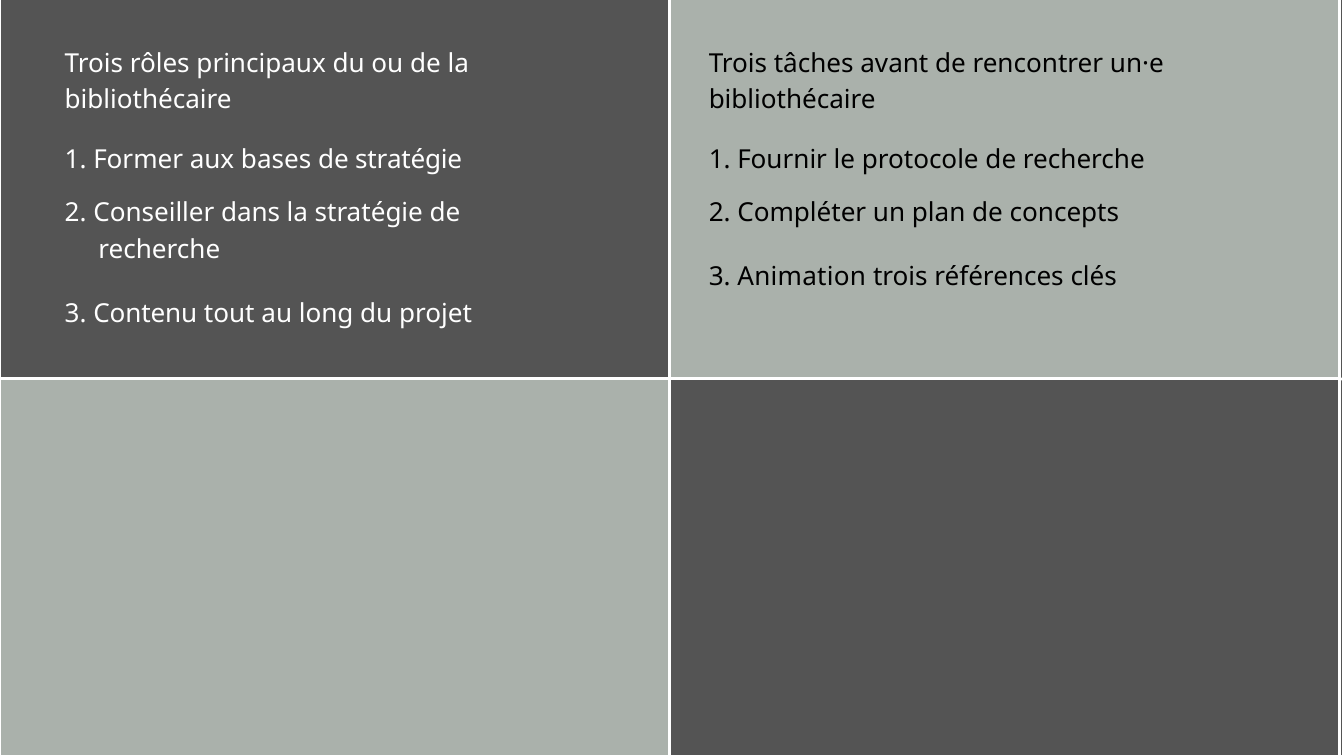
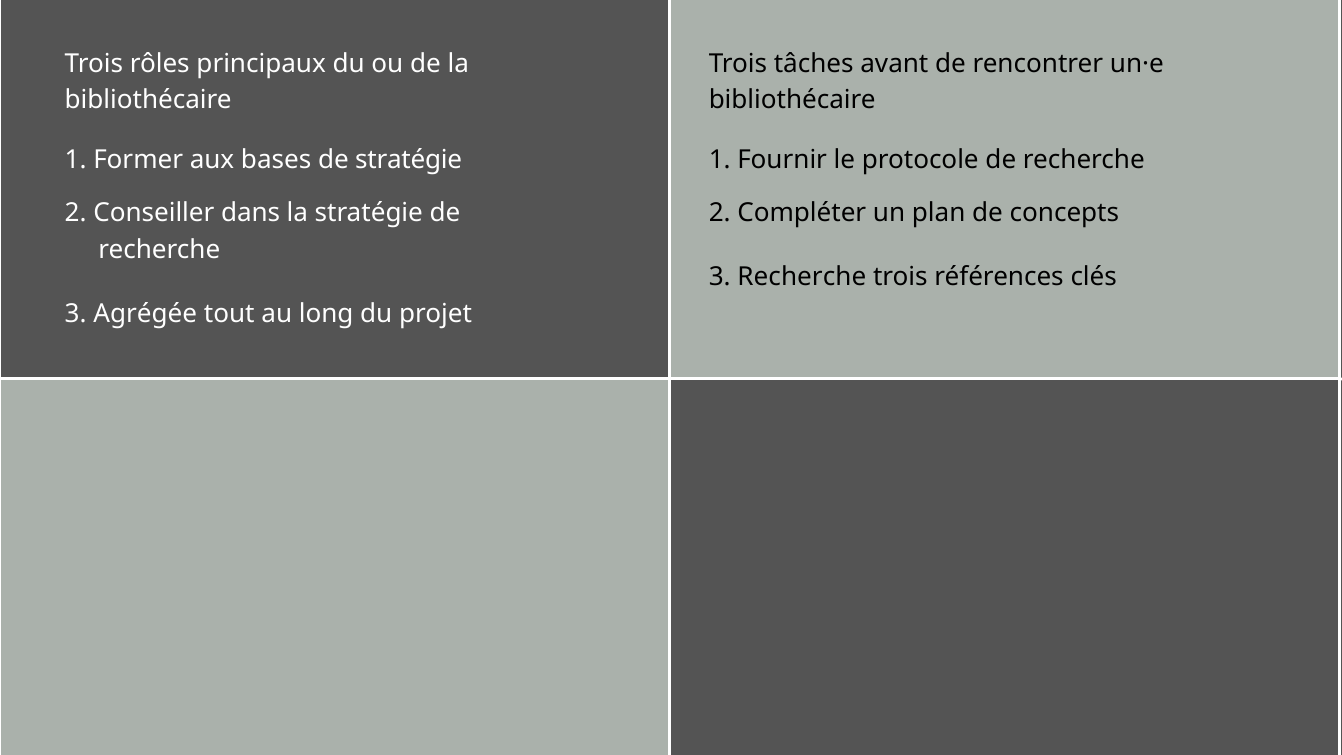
3 Animation: Animation -> Recherche
Contenu: Contenu -> Agrégée
